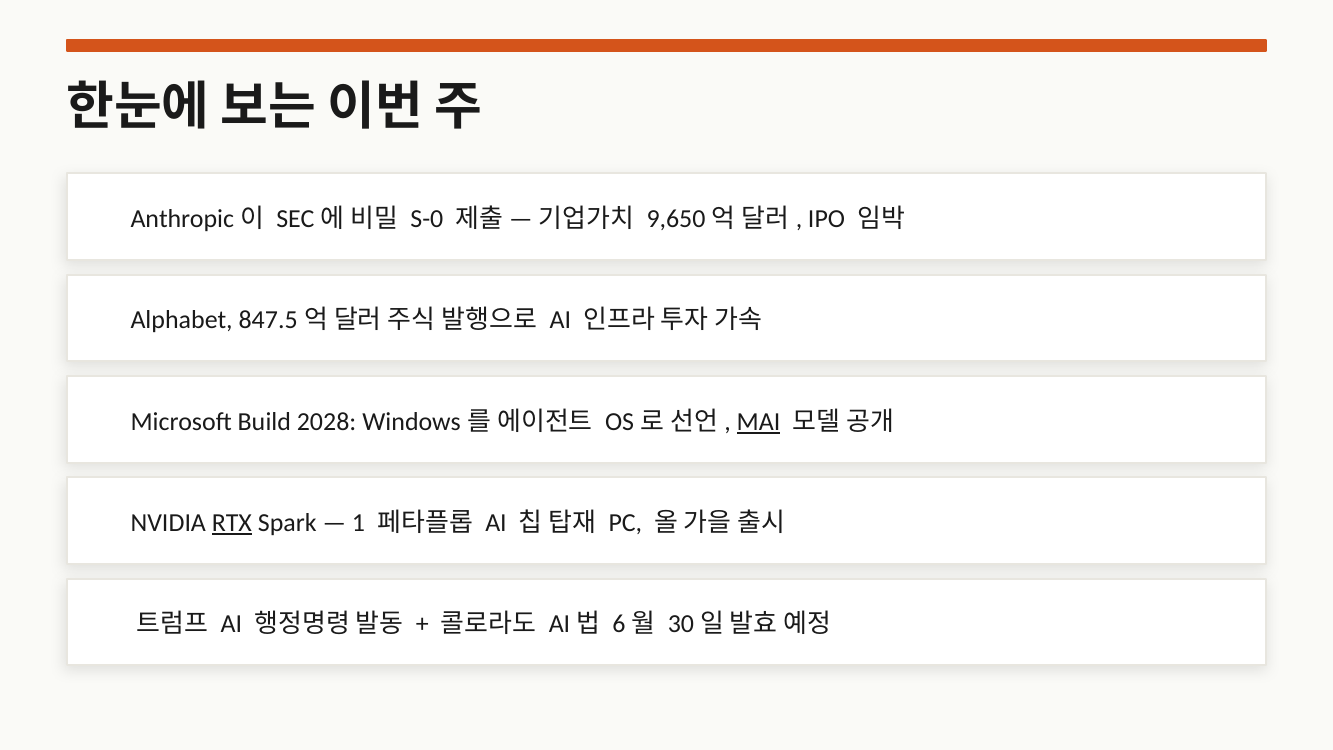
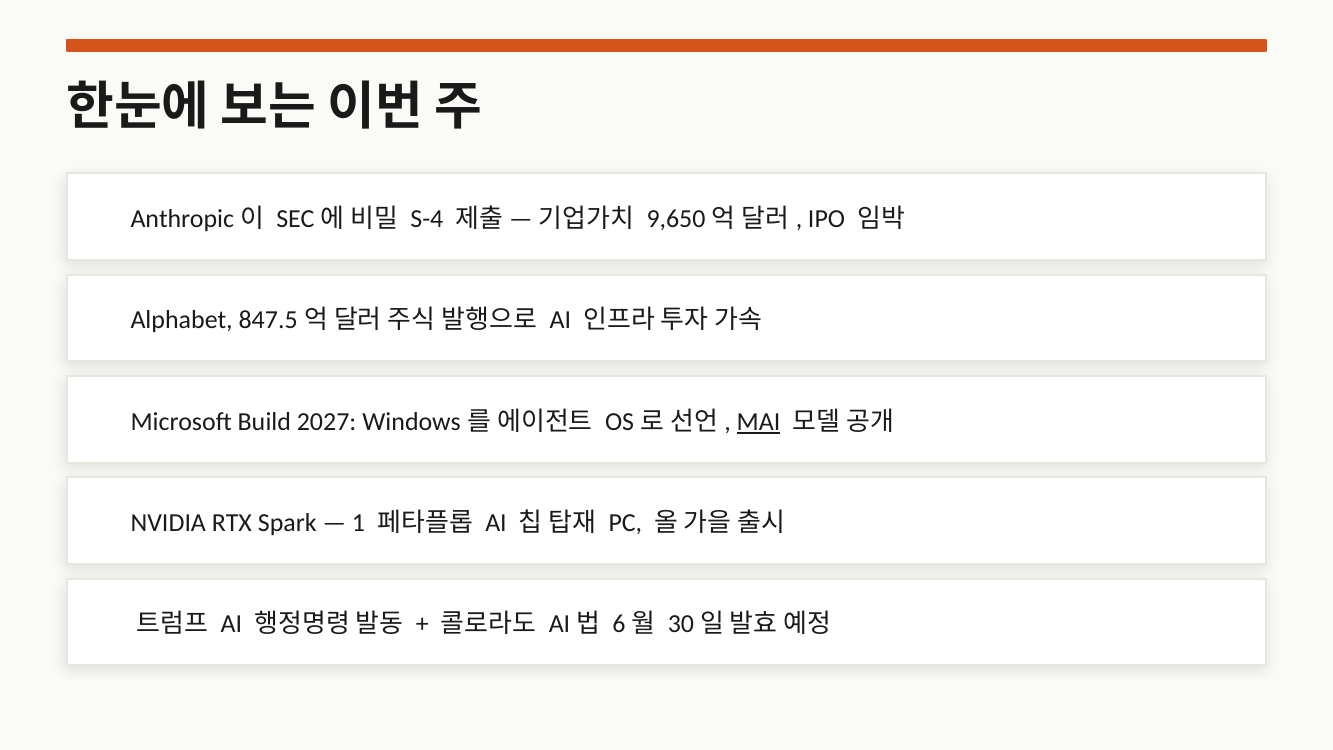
S-0: S-0 -> S-4
2028: 2028 -> 2027
RTX underline: present -> none
